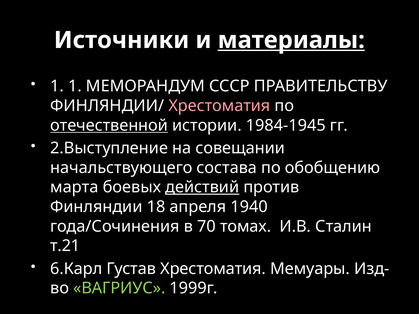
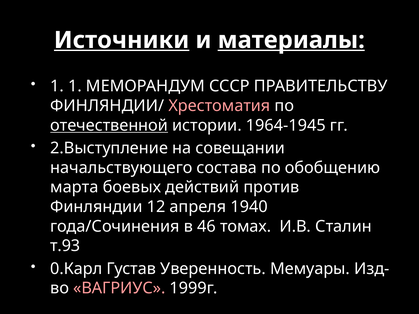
Источники underline: none -> present
1984-1945: 1984-1945 -> 1964-1945
действий underline: present -> none
18: 18 -> 12
70: 70 -> 46
т.21: т.21 -> т.93
6.Карл: 6.Карл -> 0.Карл
Густав Хрестоматия: Хрестоматия -> Уверенность
ВАГРИУС colour: light green -> pink
